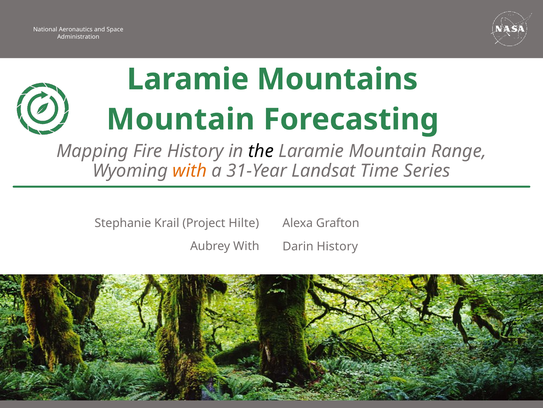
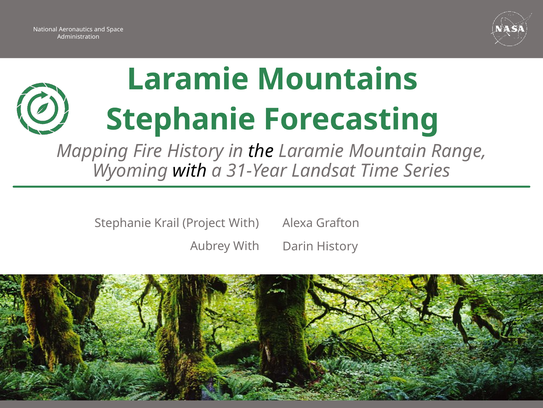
Mountain at (181, 119): Mountain -> Stephanie
with at (190, 170) colour: orange -> black
Project Hilte: Hilte -> With
